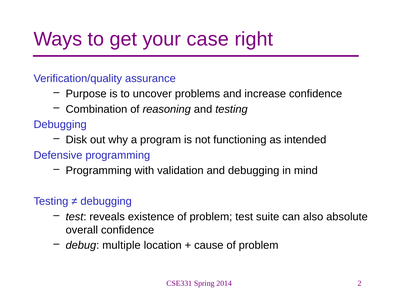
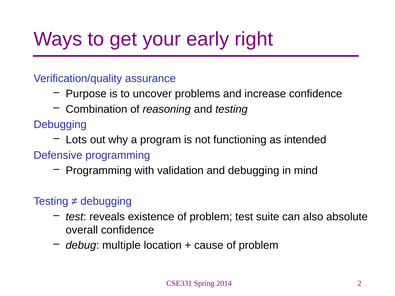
case: case -> early
Disk: Disk -> Lots
